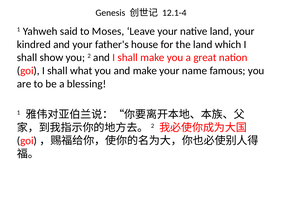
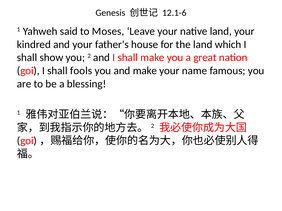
12.1-4: 12.1-4 -> 12.1-6
what: what -> fools
